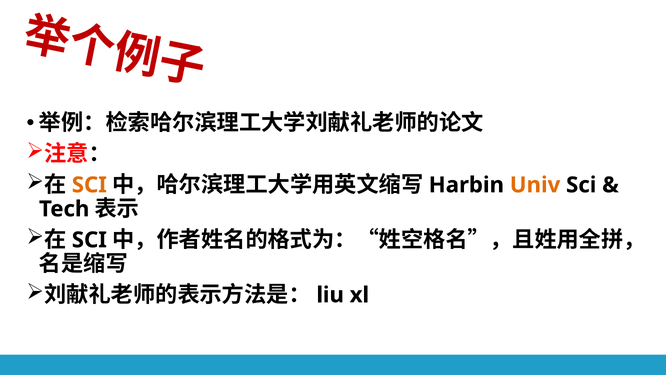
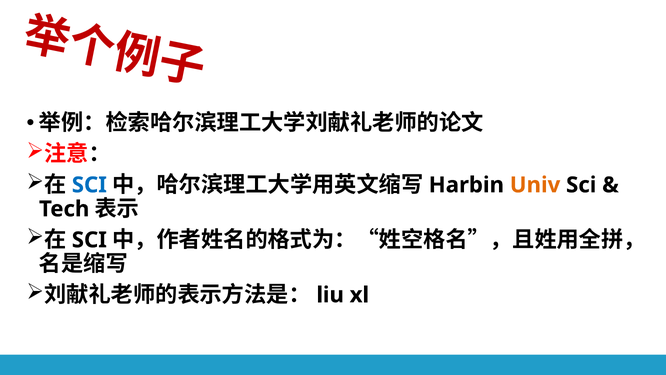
SCI at (89, 185) colour: orange -> blue
